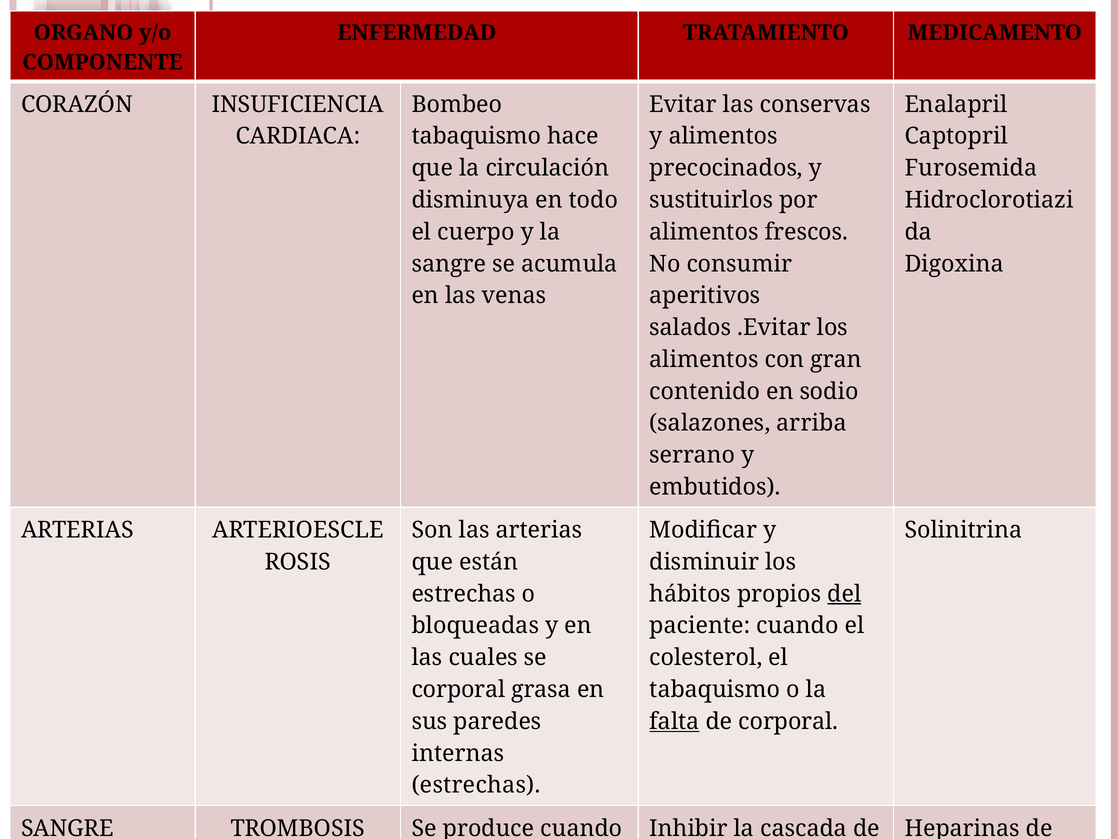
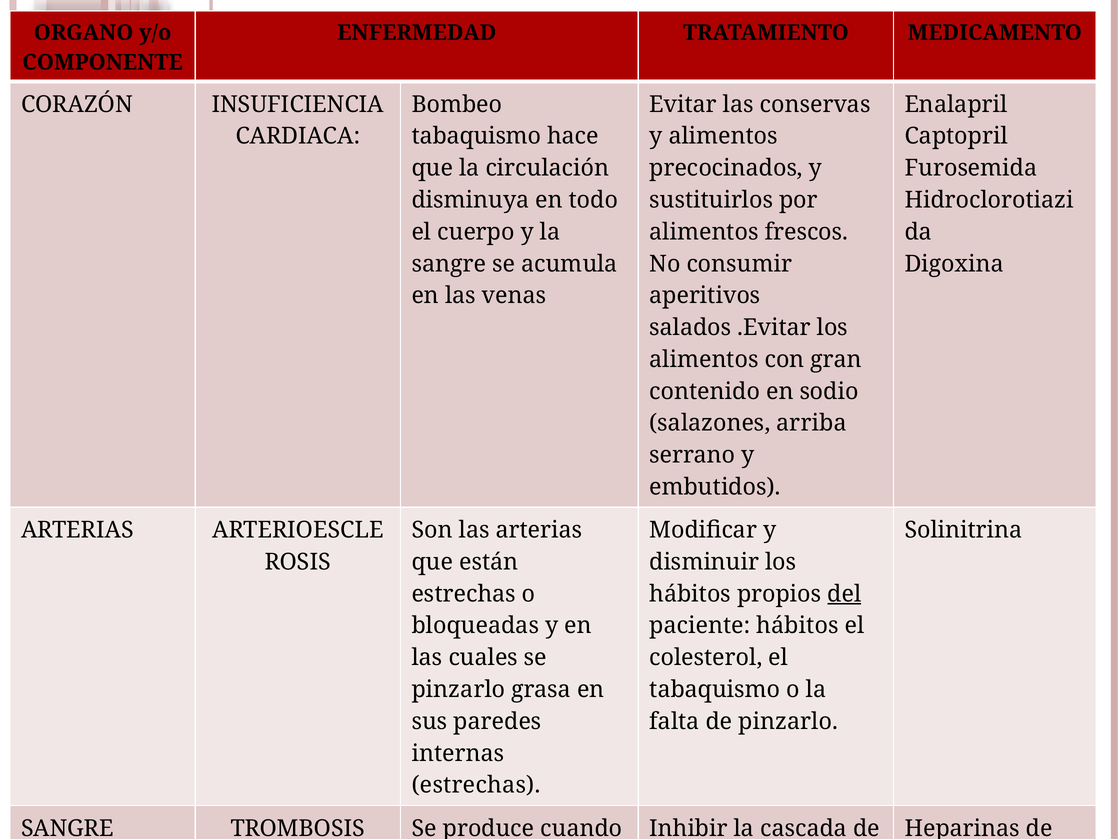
paciente cuando: cuando -> hábitos
corporal at (459, 689): corporal -> pinzarlo
falta underline: present -> none
de corporal: corporal -> pinzarlo
